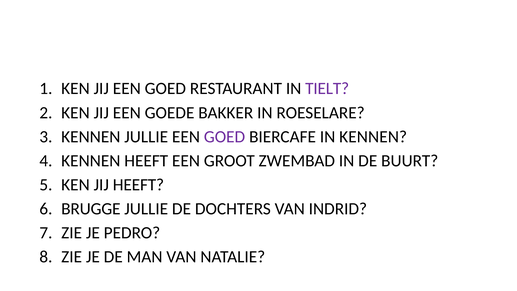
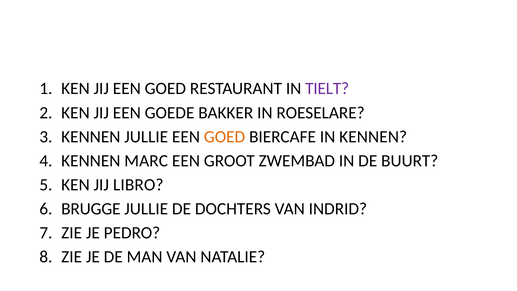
GOED at (225, 137) colour: purple -> orange
KENNEN HEEFT: HEEFT -> MARC
JIJ HEEFT: HEEFT -> LIBRO
